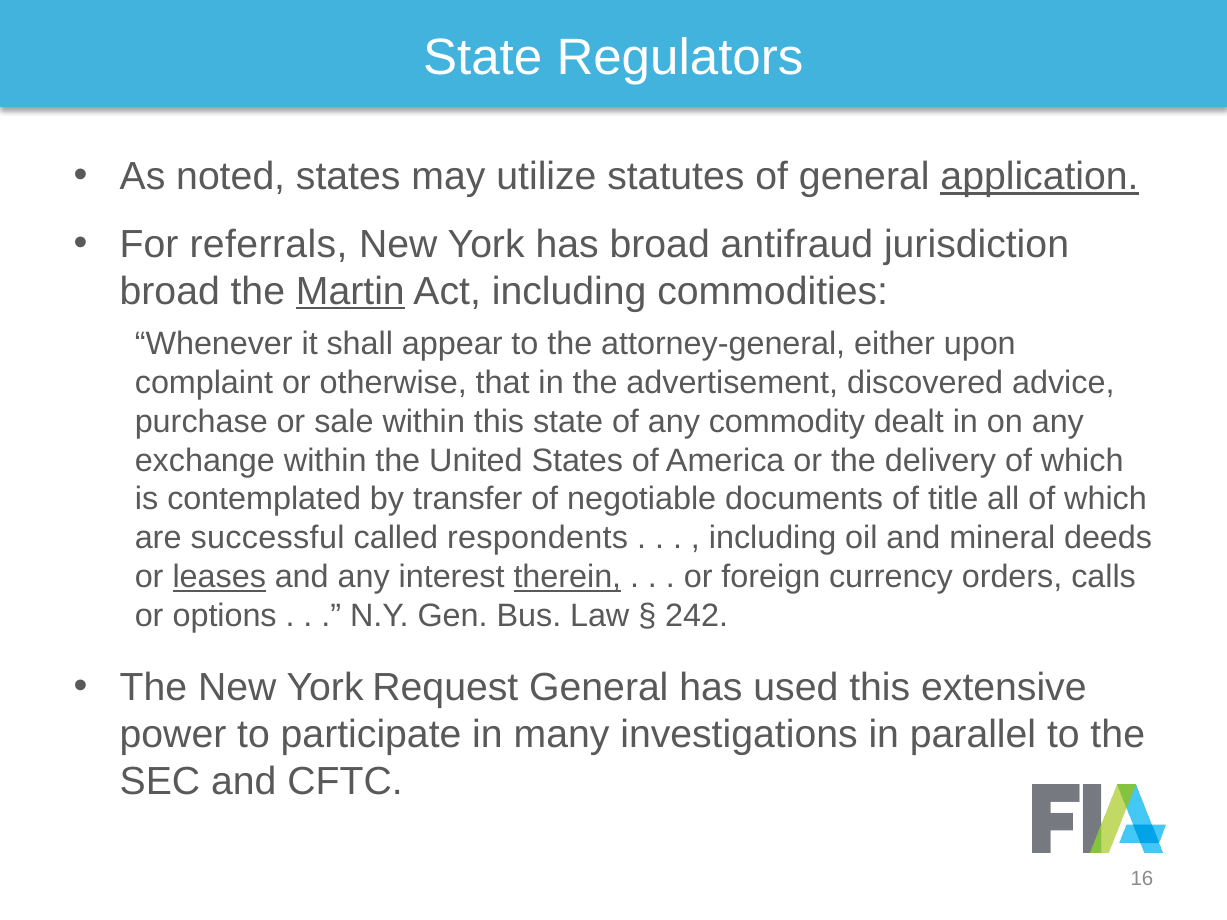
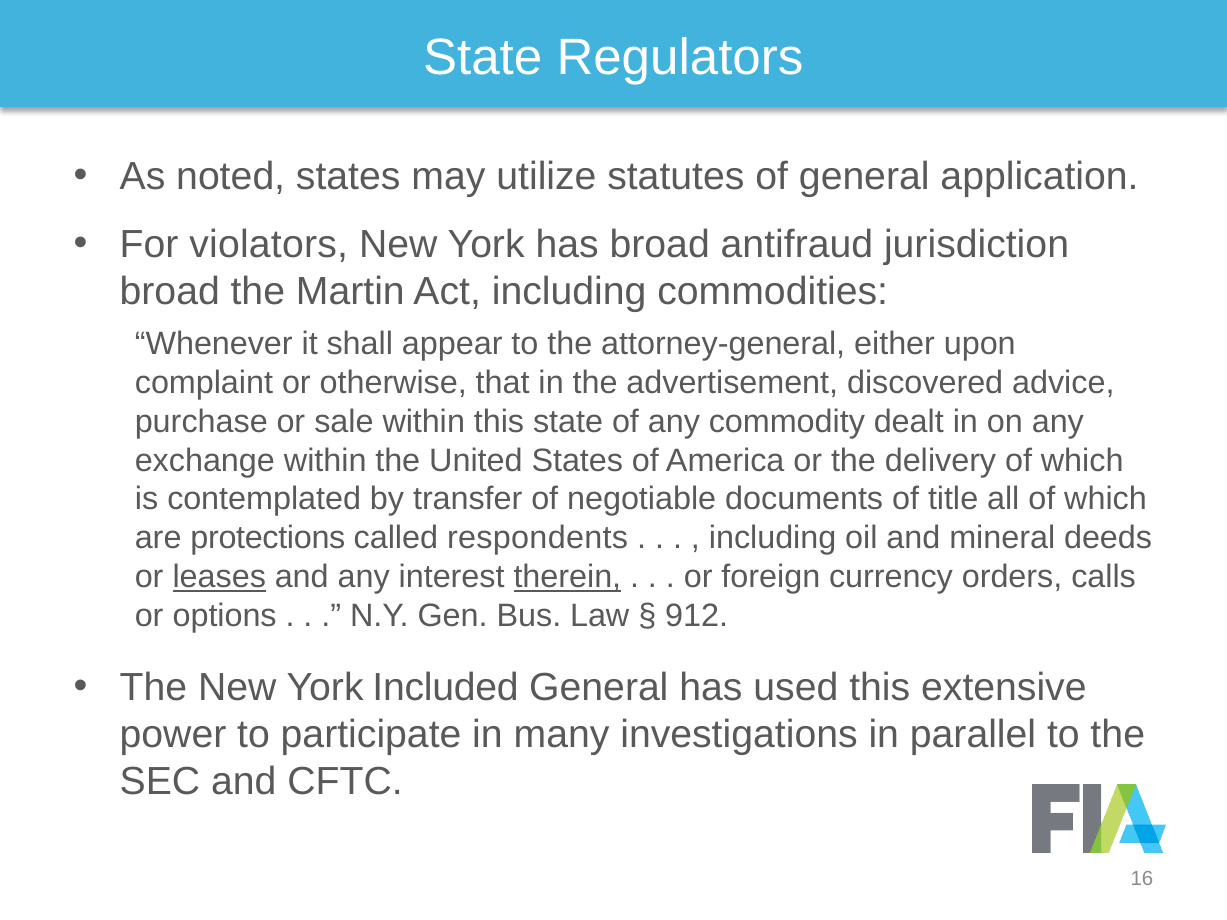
application underline: present -> none
referrals: referrals -> violators
Martin underline: present -> none
successful: successful -> protections
242: 242 -> 912
Request: Request -> Included
